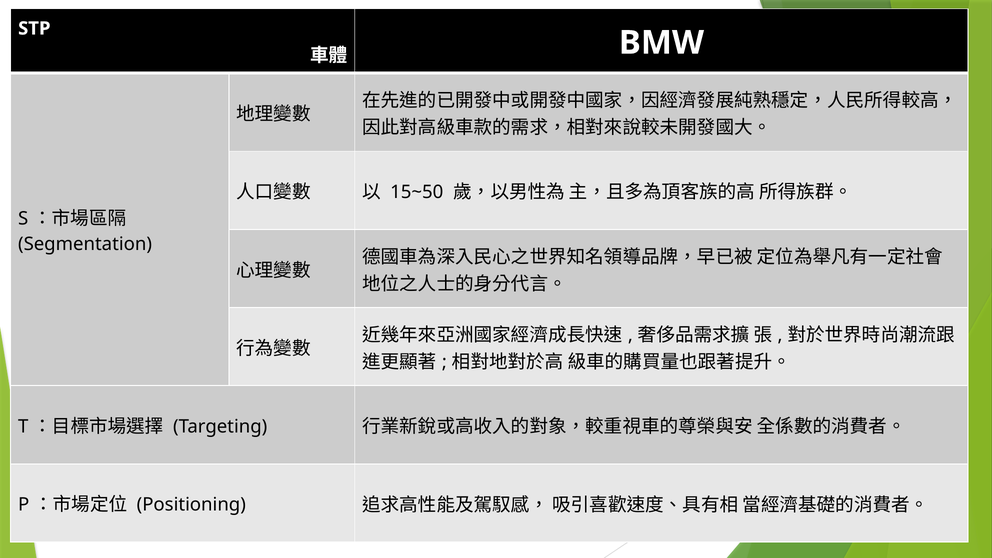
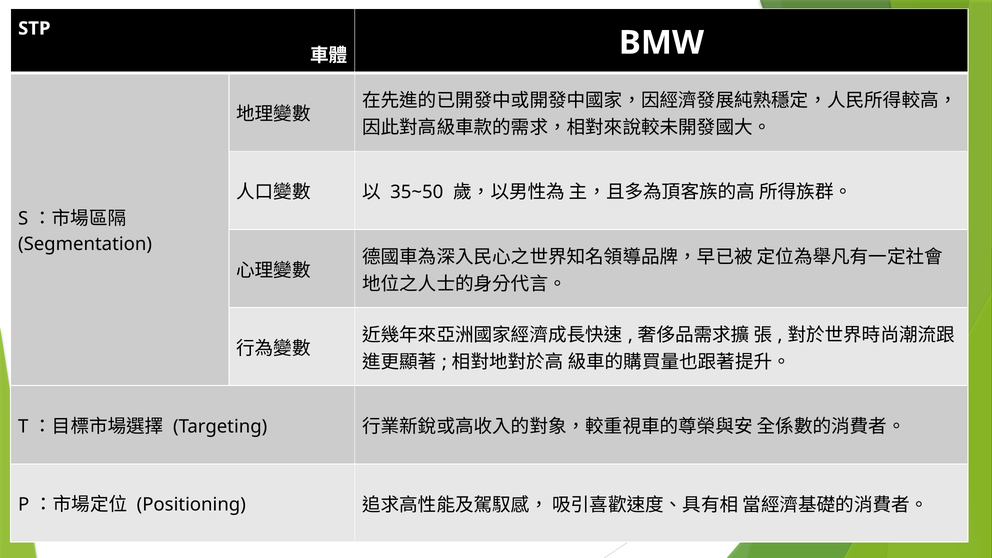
15~50: 15~50 -> 35~50
